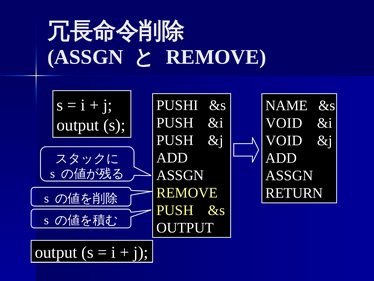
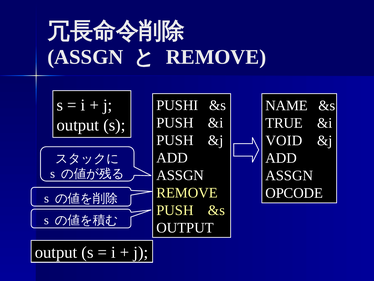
VOID at (284, 123): VOID -> TRUE
RETURN: RETURN -> OPCODE
